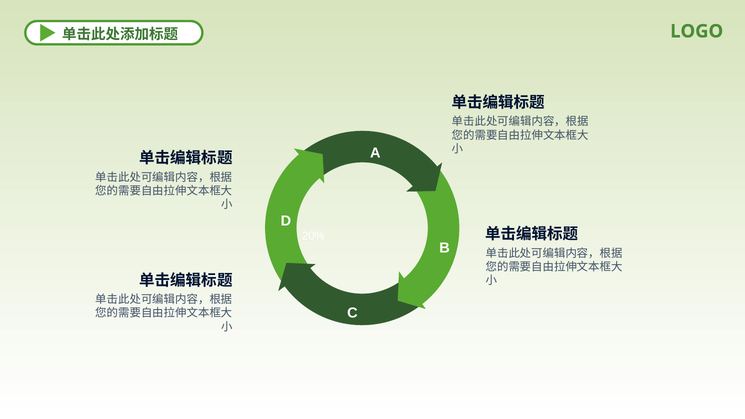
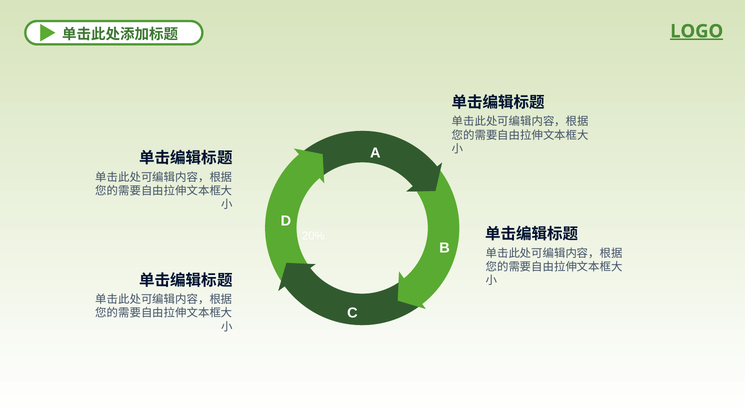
LOGO underline: none -> present
